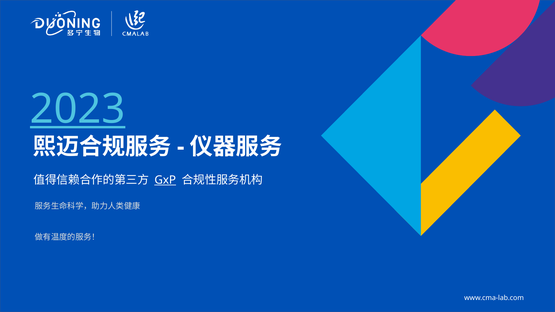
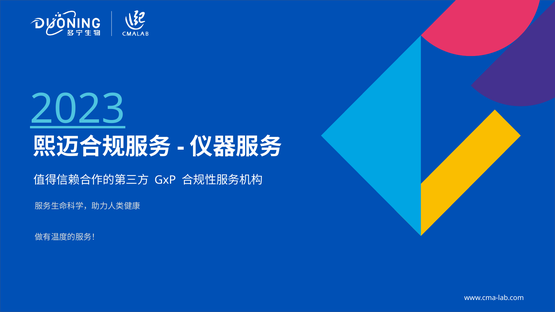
GxP underline: present -> none
